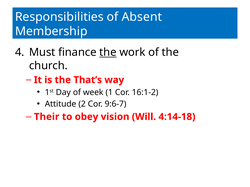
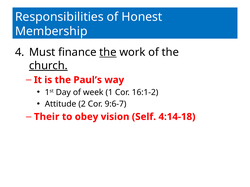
Absent: Absent -> Honest
church underline: none -> present
That’s: That’s -> Paul’s
Will: Will -> Self
